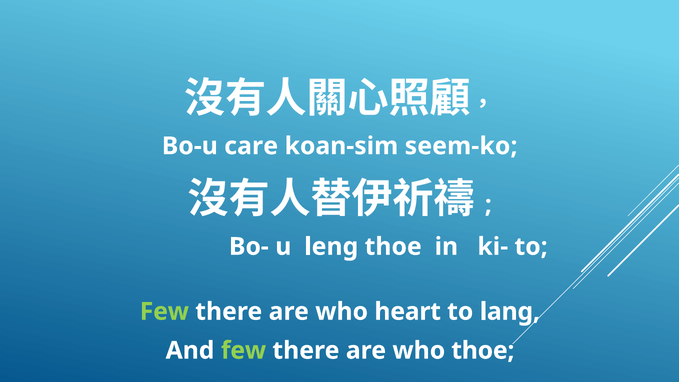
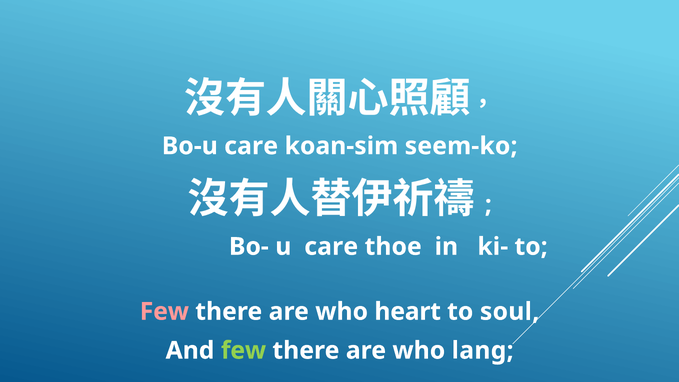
u leng: leng -> care
Few at (164, 312) colour: light green -> pink
lang: lang -> soul
who thoe: thoe -> lang
